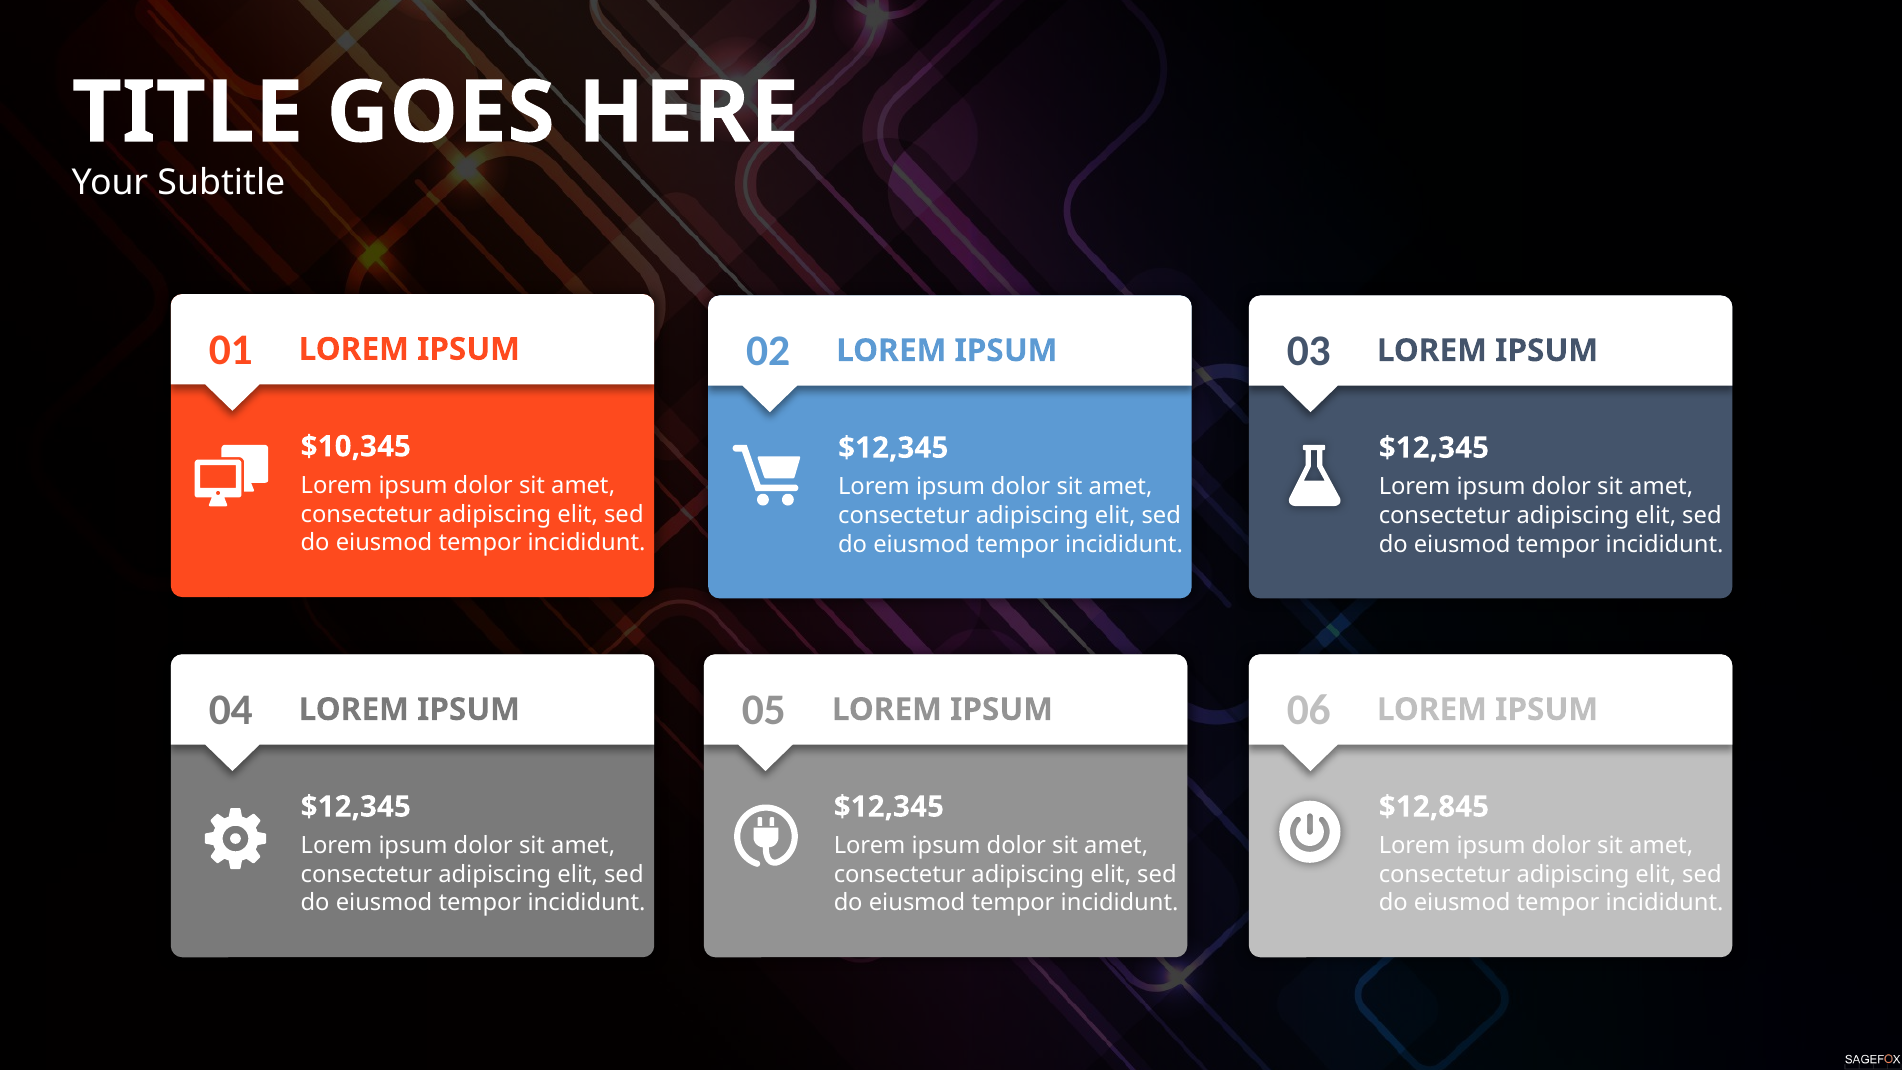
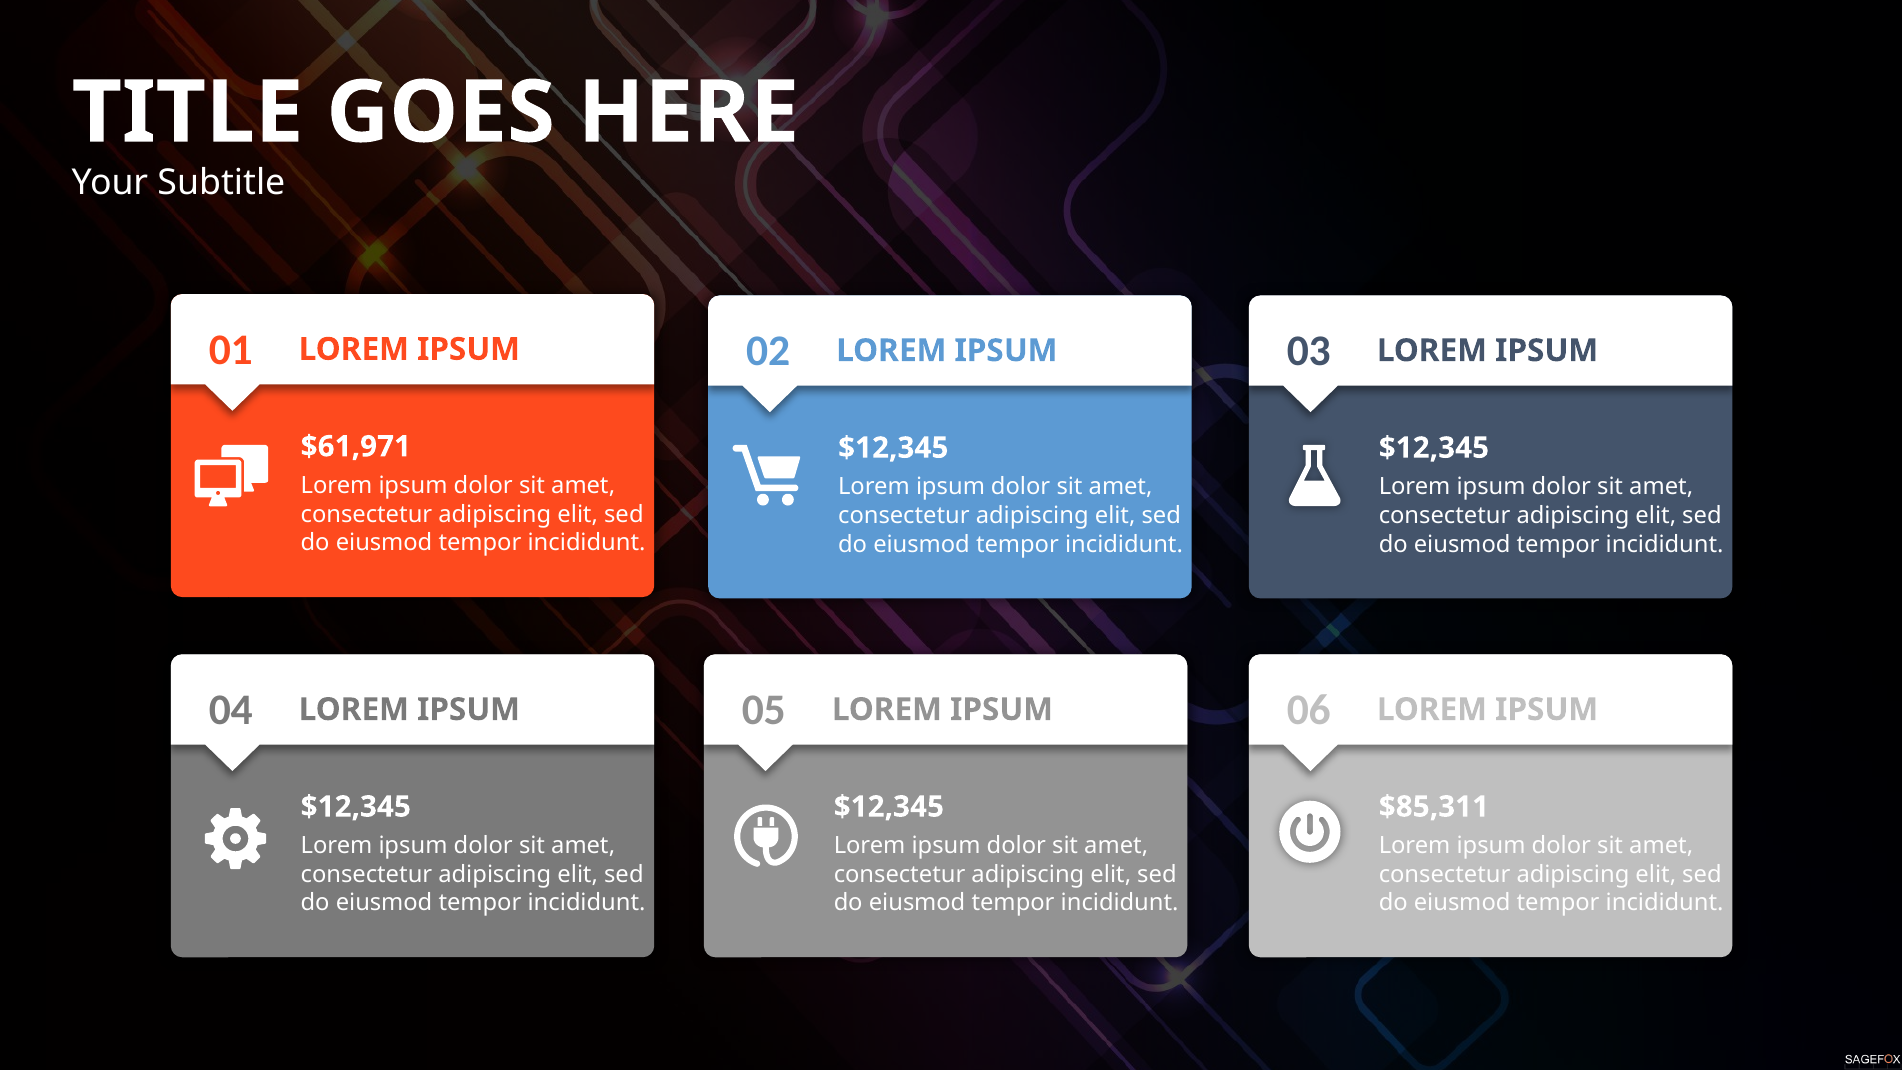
$10,345: $10,345 -> $61,971
$12,845: $12,845 -> $85,311
